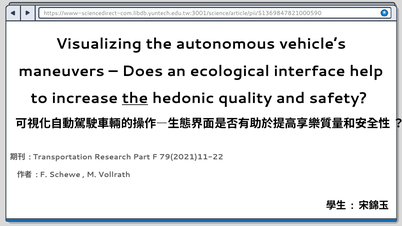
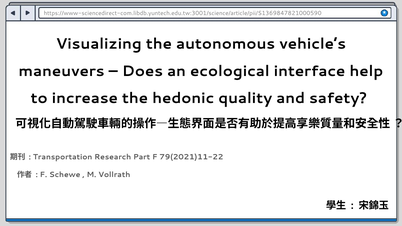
the at (135, 98) underline: present -> none
